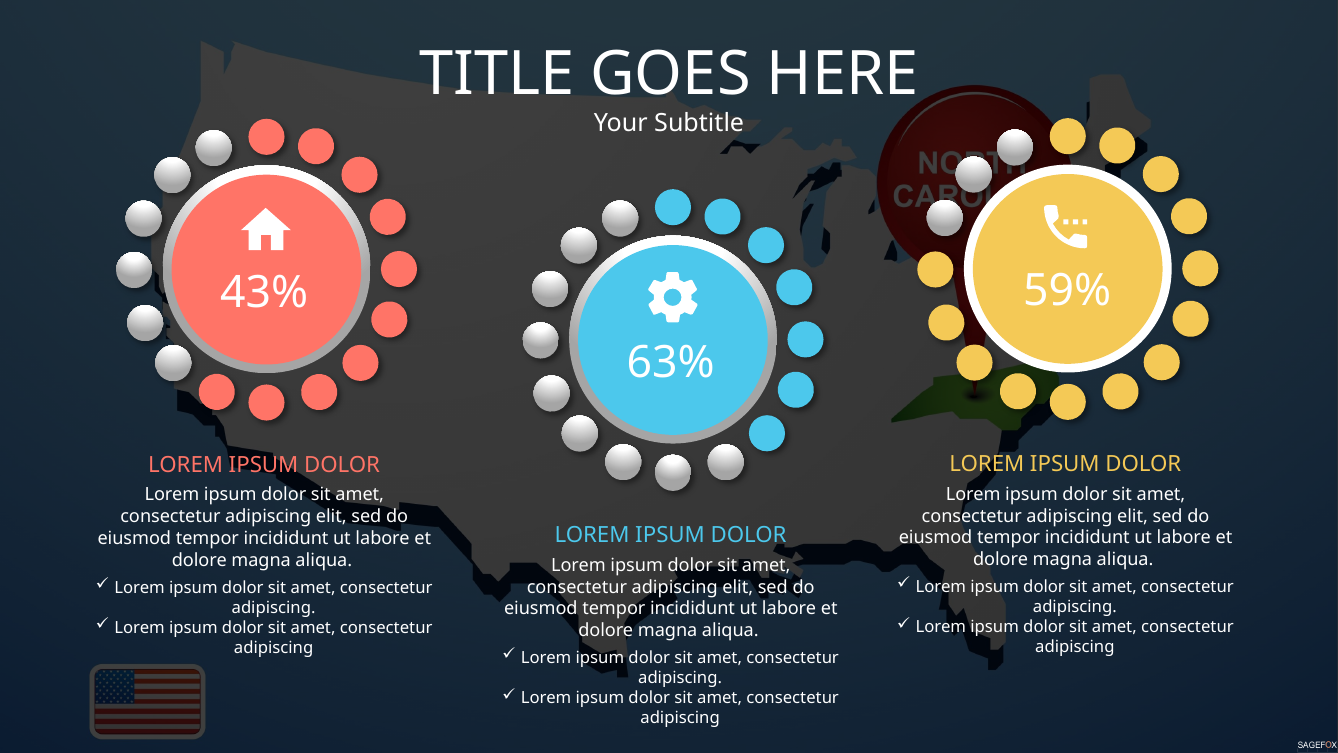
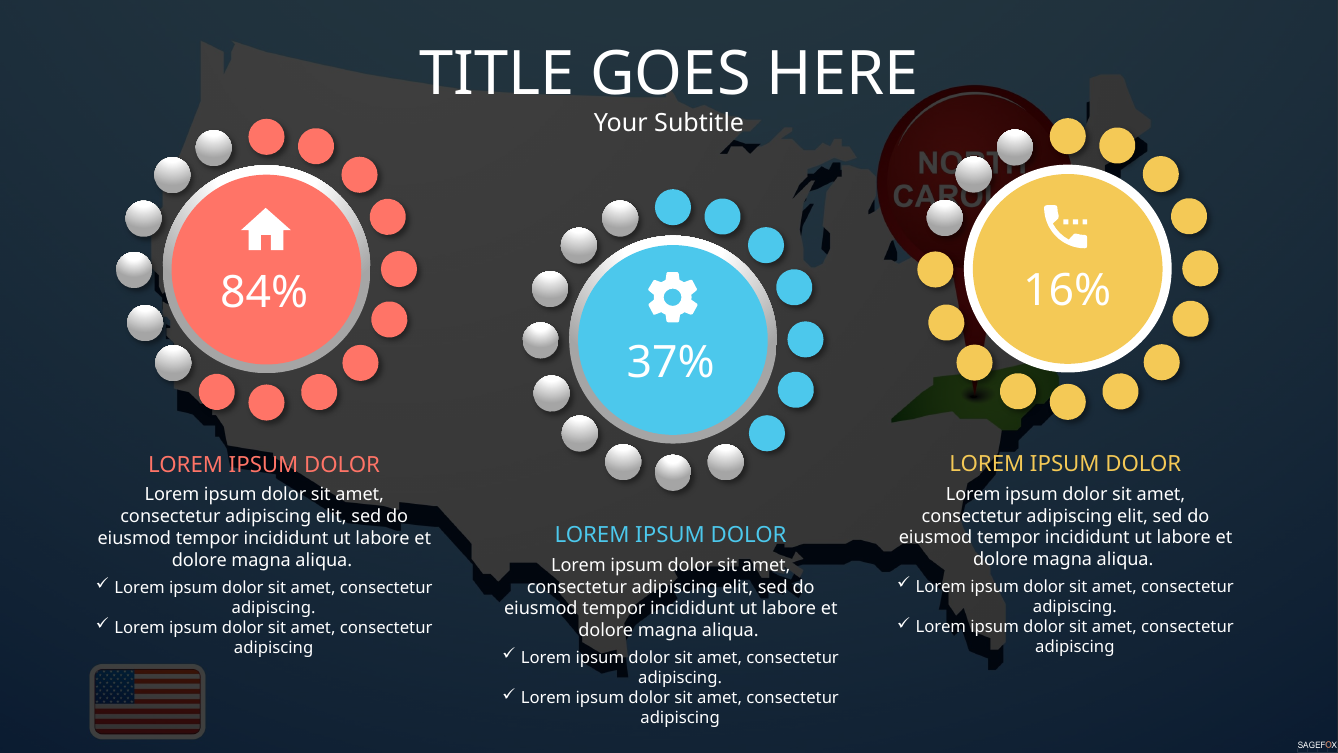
59%: 59% -> 16%
43%: 43% -> 84%
63%: 63% -> 37%
